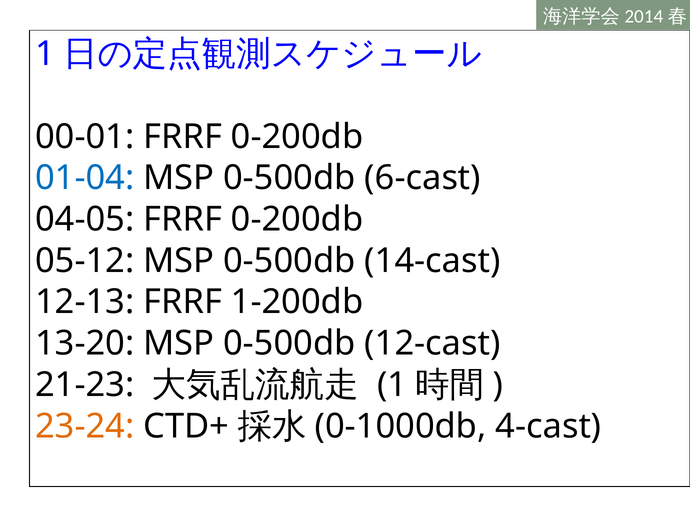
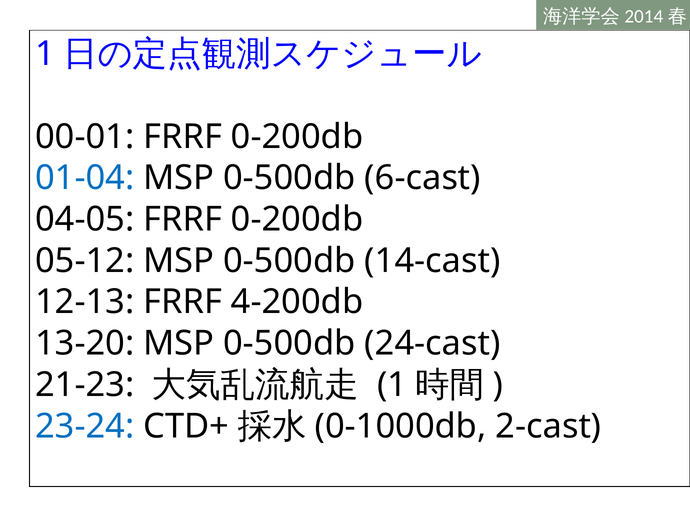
1-200db: 1-200db -> 4-200db
12-cast: 12-cast -> 24-cast
23-24 colour: orange -> blue
4-cast: 4-cast -> 2-cast
